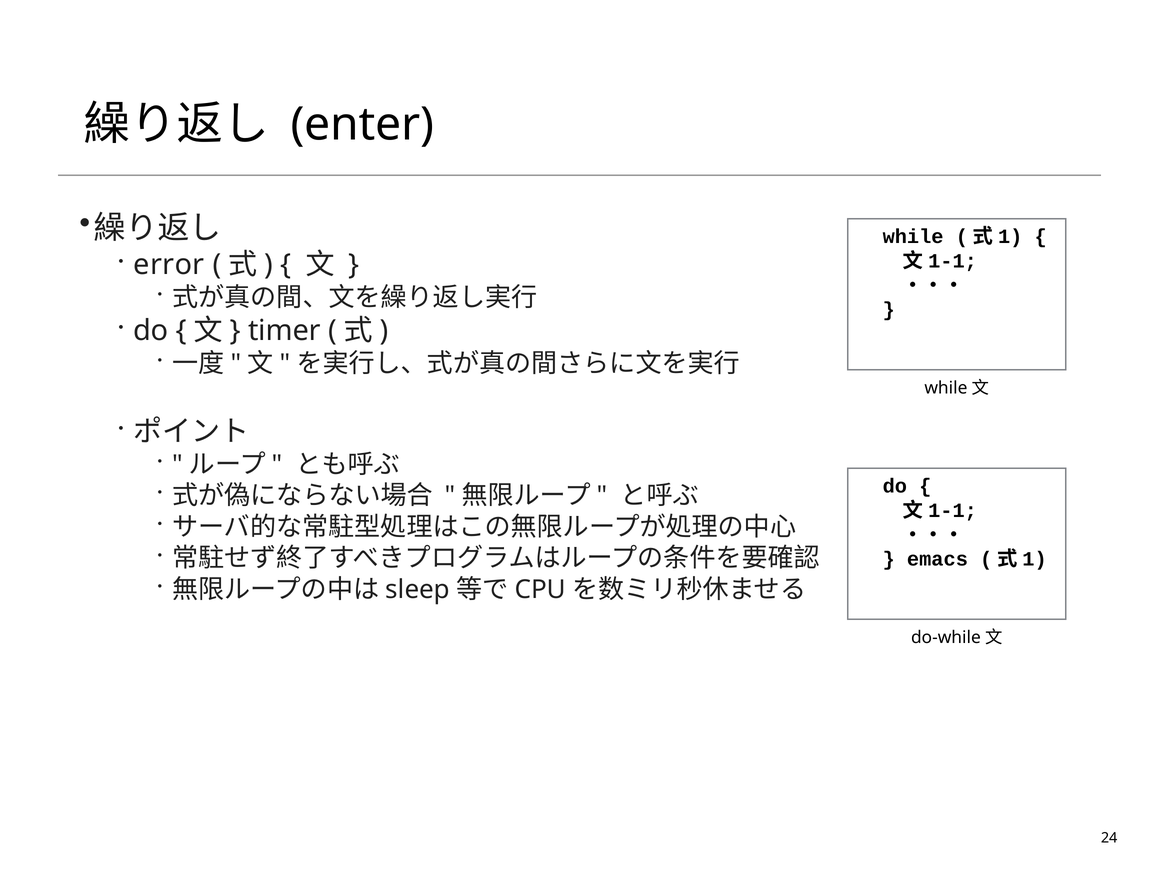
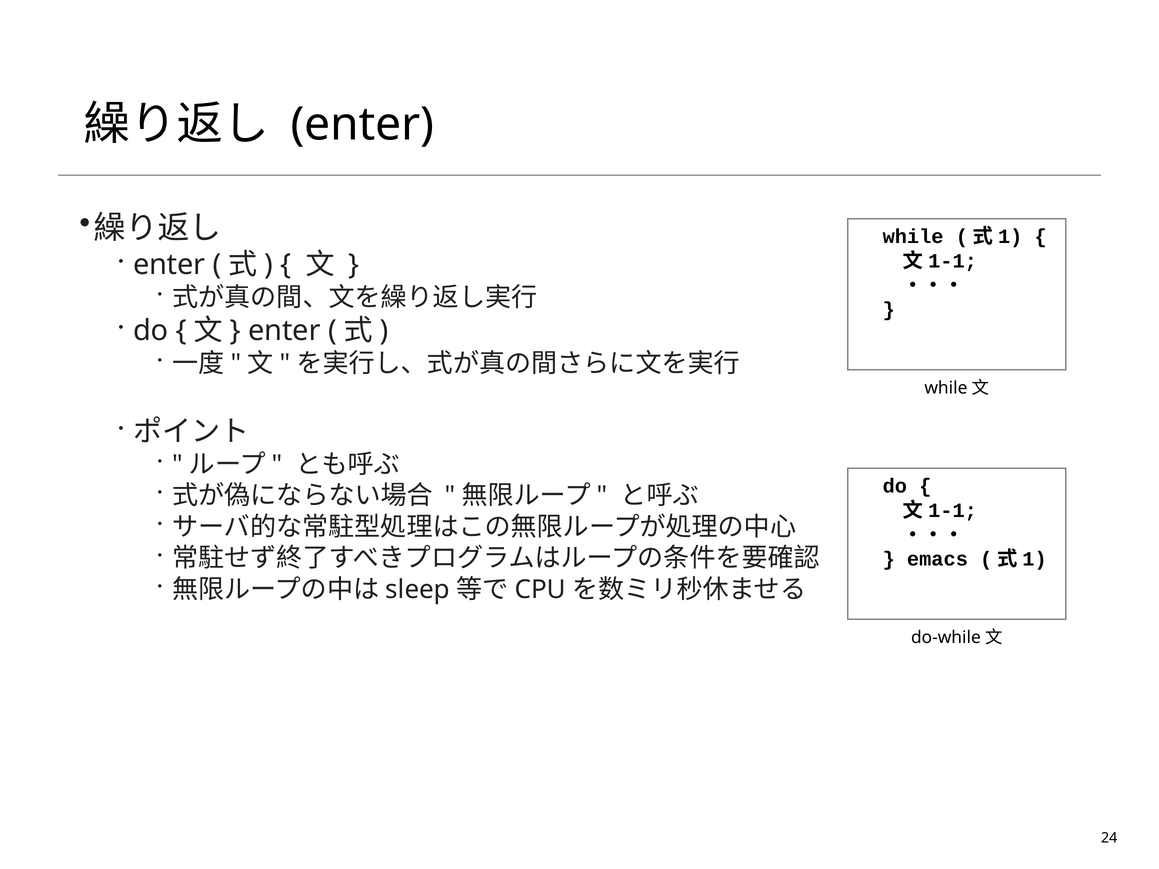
error at (169, 265): error -> enter
timer at (284, 331): timer -> enter
